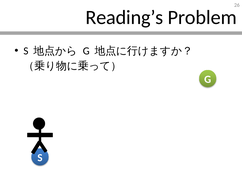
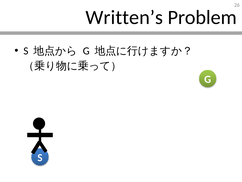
Reading’s: Reading’s -> Written’s
